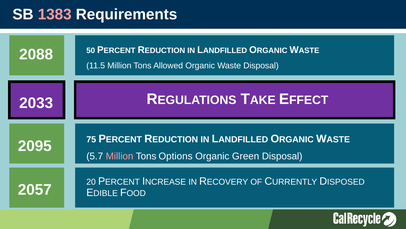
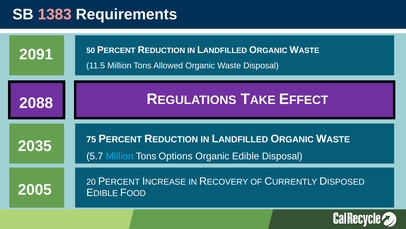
2088: 2088 -> 2091
2033: 2033 -> 2088
2095: 2095 -> 2035
Million at (120, 156) colour: pink -> light blue
Green: Green -> Edible
2057: 2057 -> 2005
